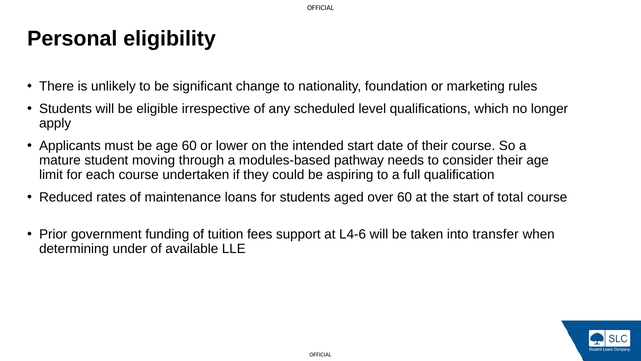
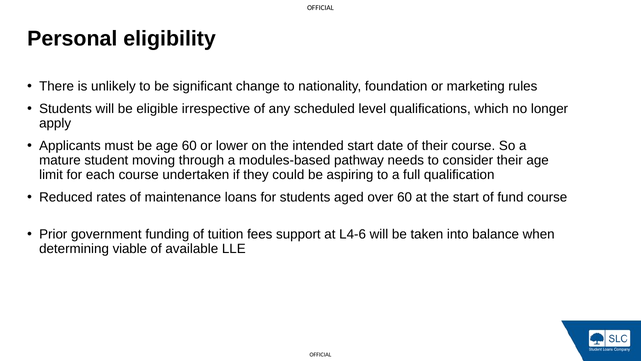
total: total -> fund
transfer: transfer -> balance
under: under -> viable
